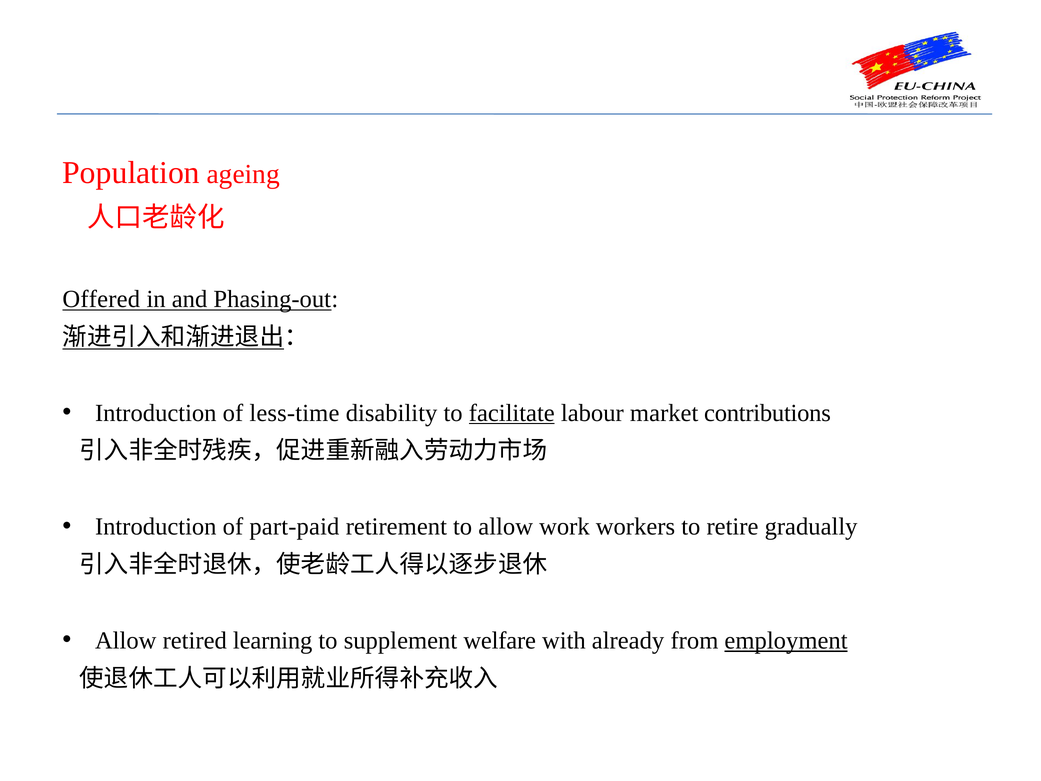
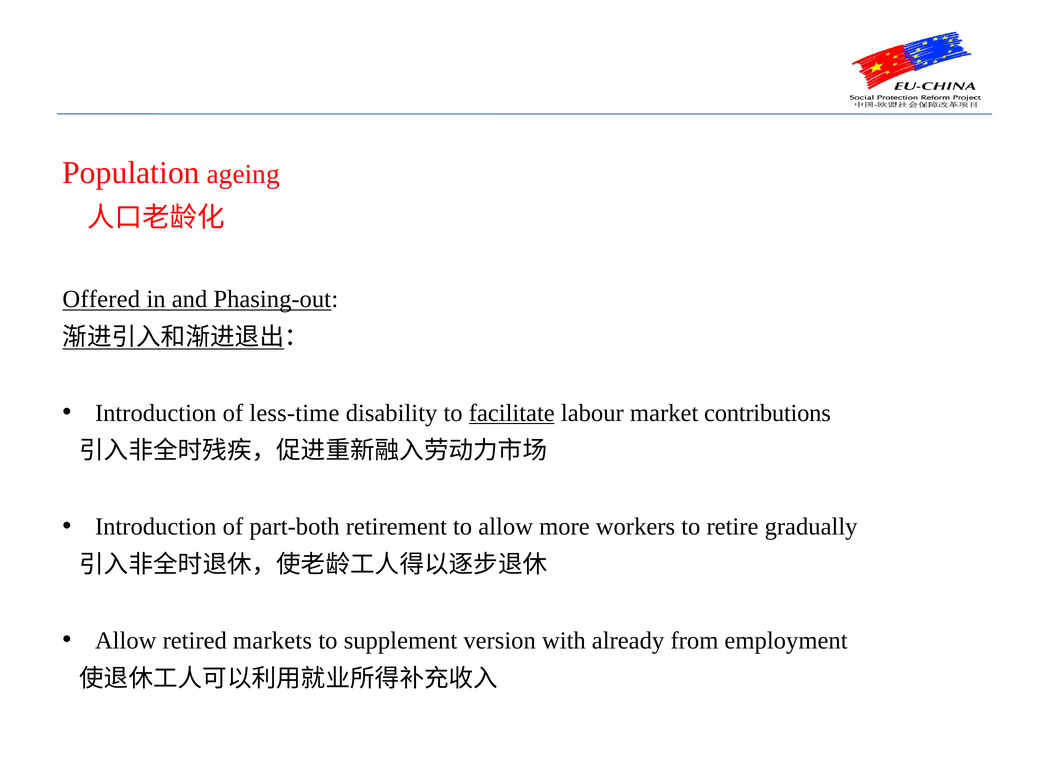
part-paid: part-paid -> part-both
work: work -> more
learning: learning -> markets
welfare: welfare -> version
employment underline: present -> none
